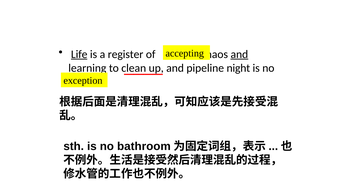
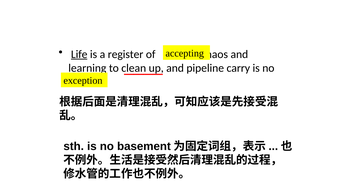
and at (239, 54) underline: present -> none
night: night -> carry
bathroom: bathroom -> basement
